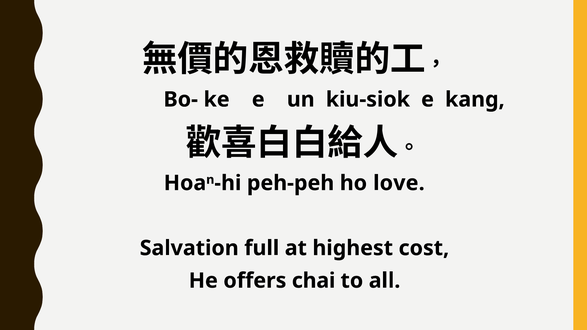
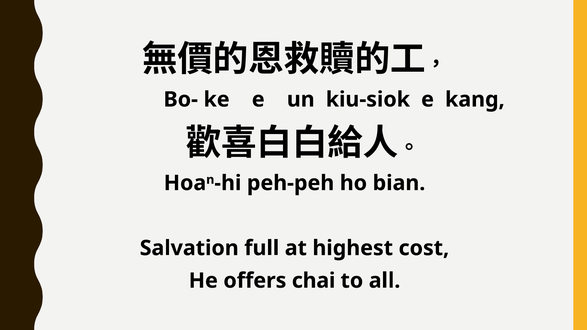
love: love -> bian
